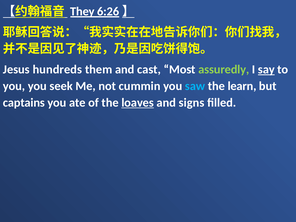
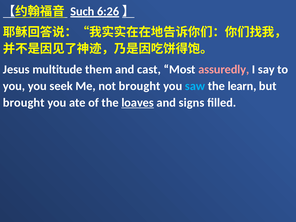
They: They -> Such
hundreds: hundreds -> multitude
assuredly colour: light green -> pink
say underline: present -> none
not cummin: cummin -> brought
captains at (24, 103): captains -> brought
